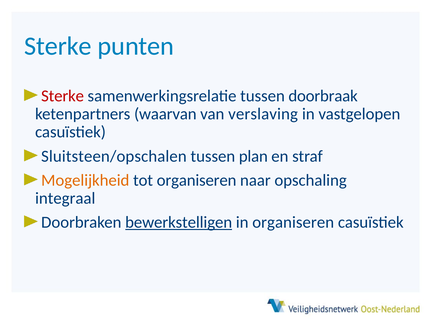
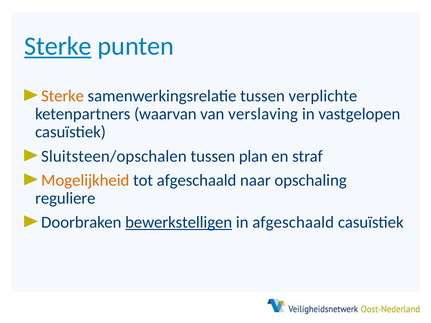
Sterke at (58, 46) underline: none -> present
Sterke at (63, 96) colour: red -> orange
doorbraak: doorbraak -> verplichte
tot organiseren: organiseren -> afgeschaald
integraal: integraal -> reguliere
in organiseren: organiseren -> afgeschaald
